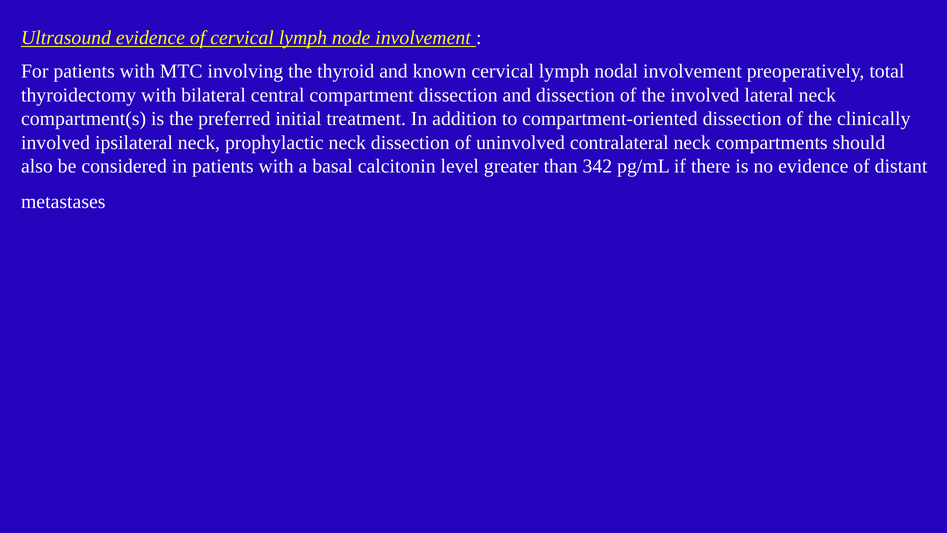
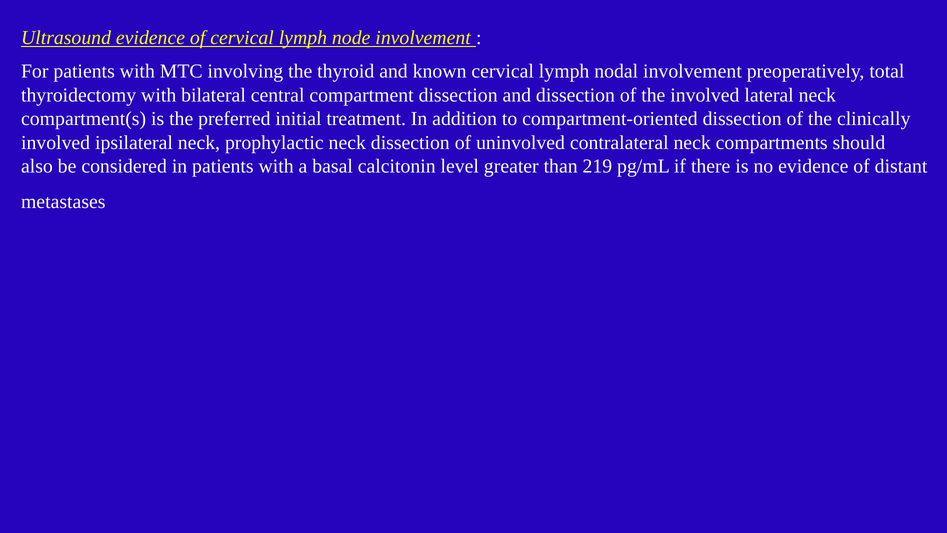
342: 342 -> 219
